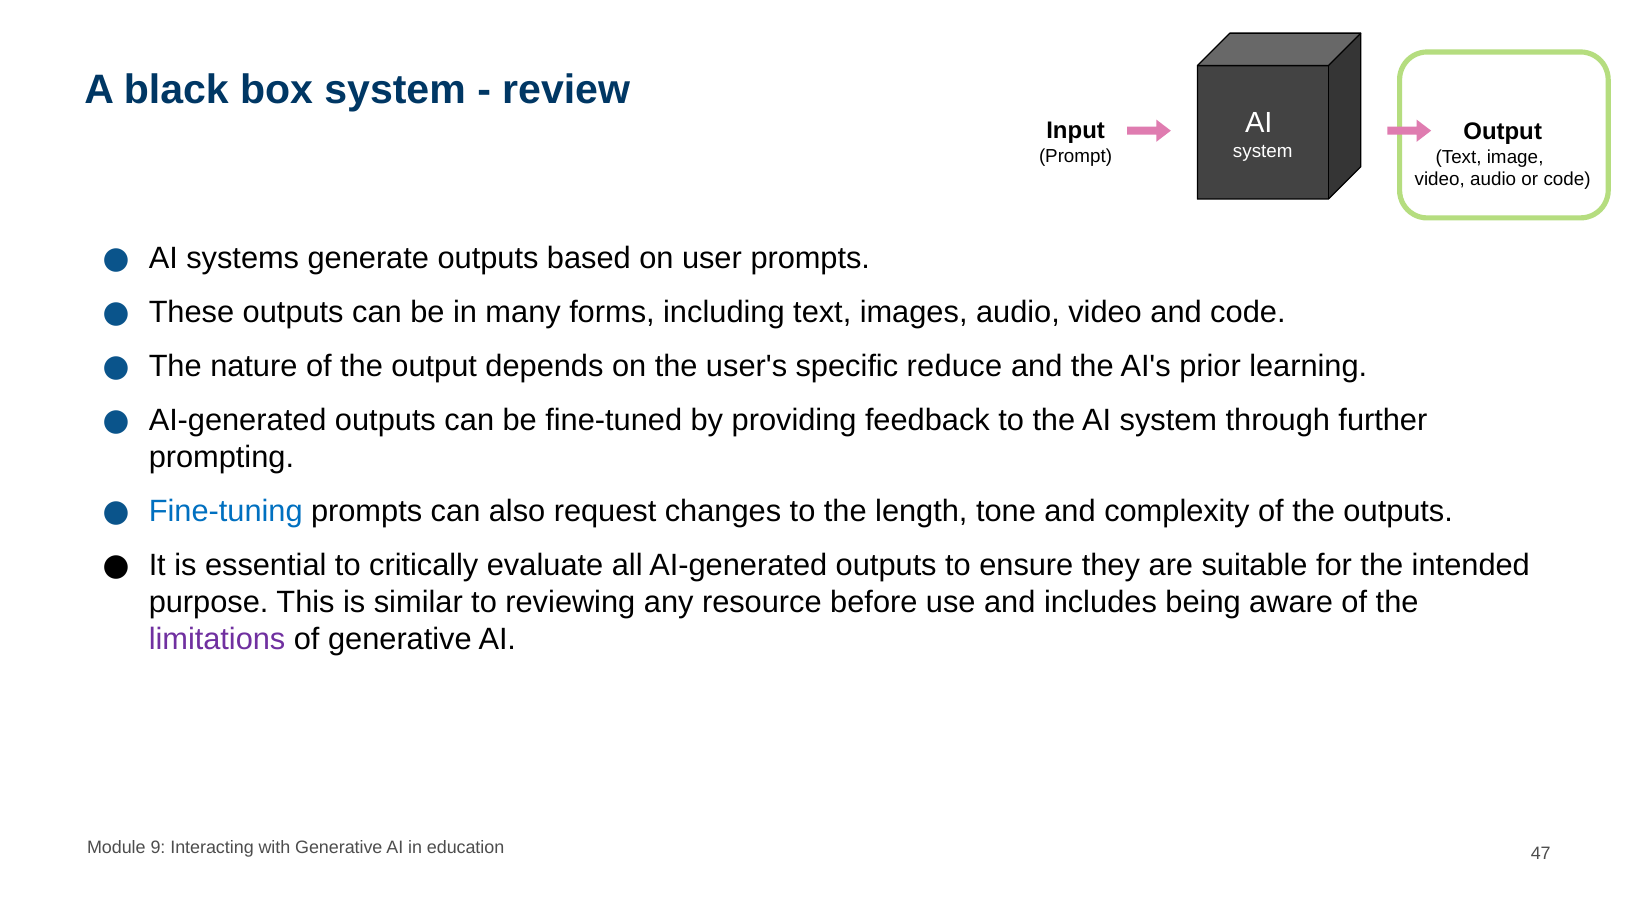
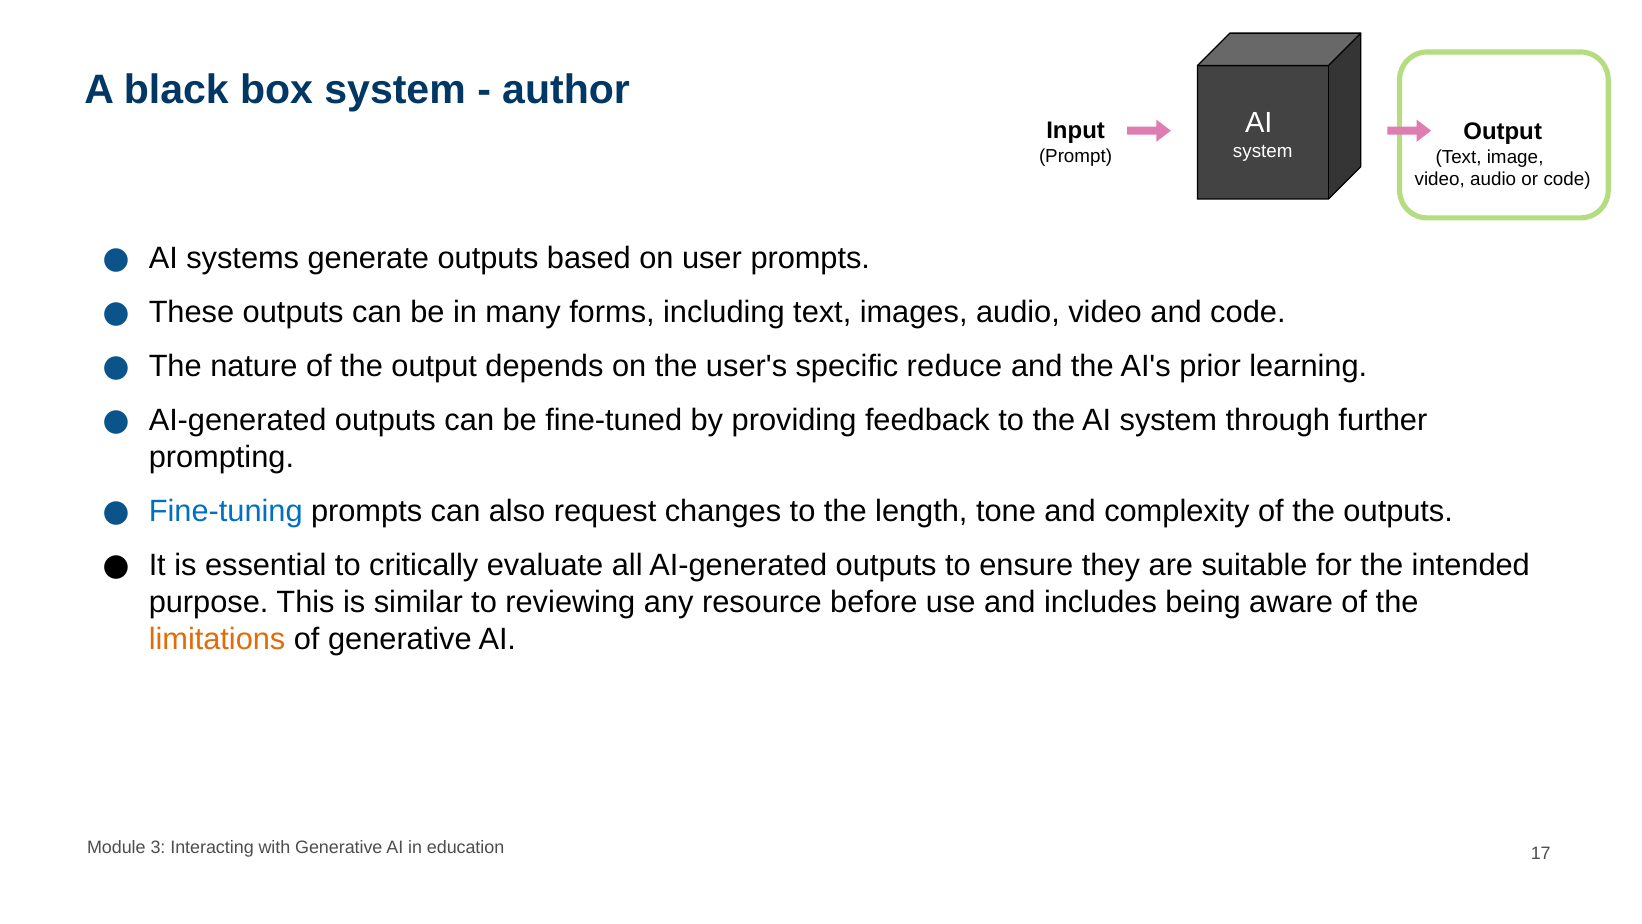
review: review -> author
limitations colour: purple -> orange
9: 9 -> 3
47: 47 -> 17
